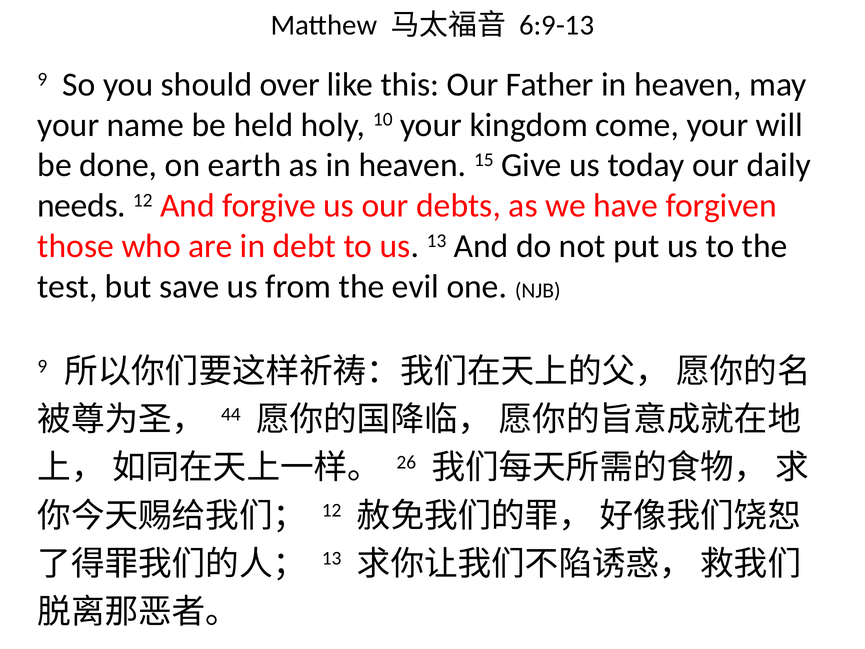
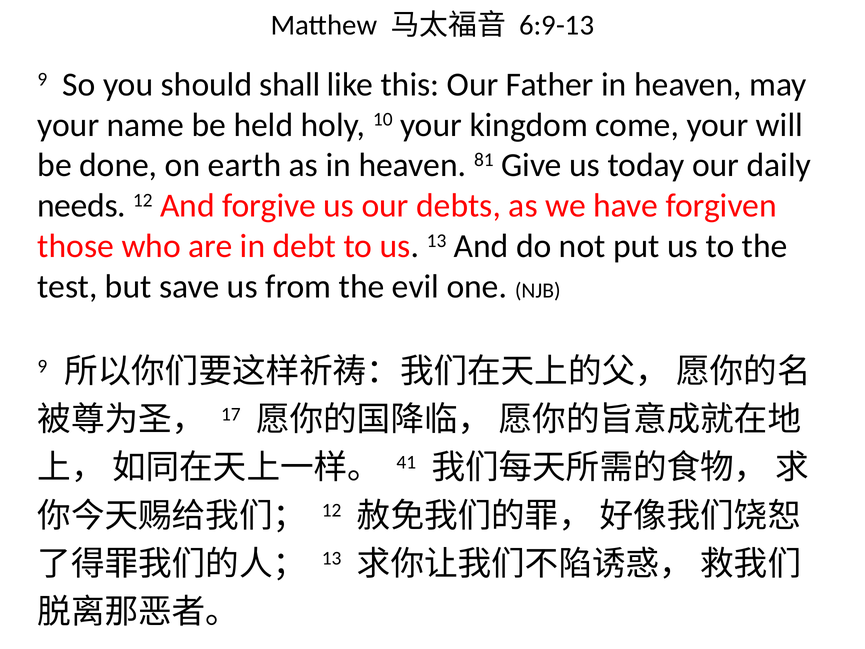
over: over -> shall
15: 15 -> 81
44: 44 -> 17
26: 26 -> 41
